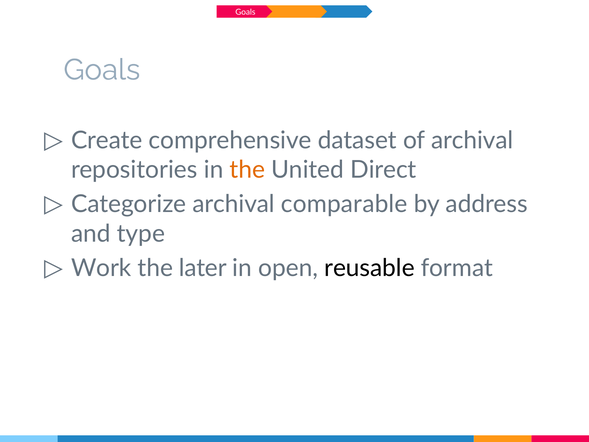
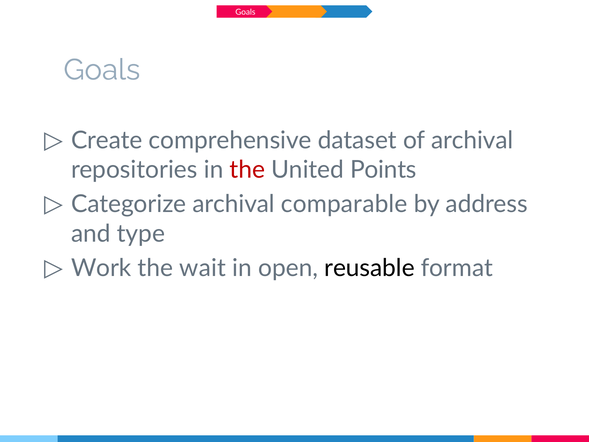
the at (247, 170) colour: orange -> red
Direct: Direct -> Points
later: later -> wait
